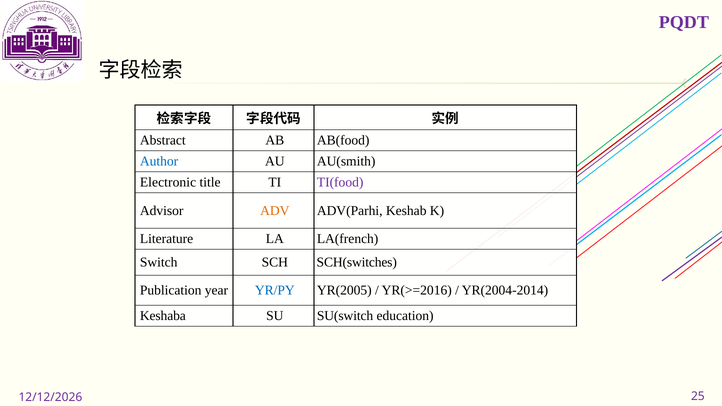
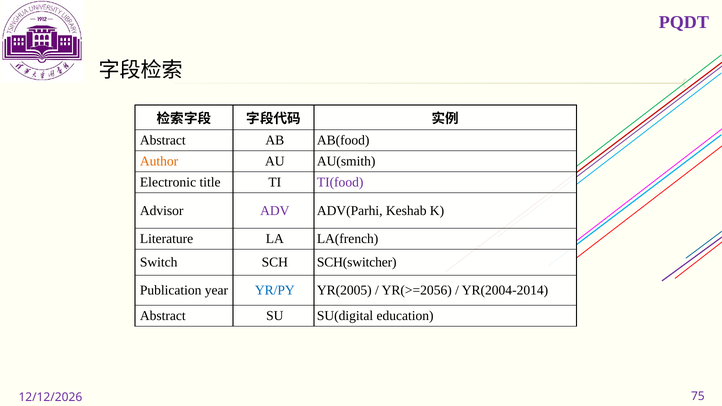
Author colour: blue -> orange
ADV colour: orange -> purple
SCH(switches: SCH(switches -> SCH(switcher
YR(>=2016: YR(>=2016 -> YR(>=2056
Keshaba at (163, 316): Keshaba -> Abstract
SU(switch: SU(switch -> SU(digital
25: 25 -> 75
